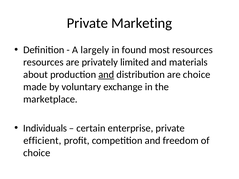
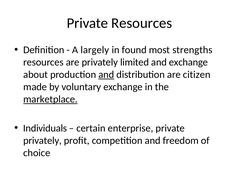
Private Marketing: Marketing -> Resources
most resources: resources -> strengths
and materials: materials -> exchange
are choice: choice -> citizen
marketplace underline: none -> present
efficient at (42, 141): efficient -> privately
